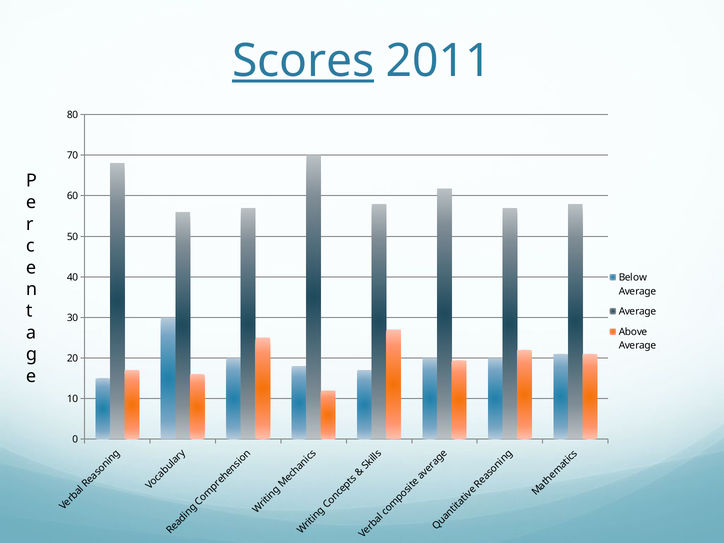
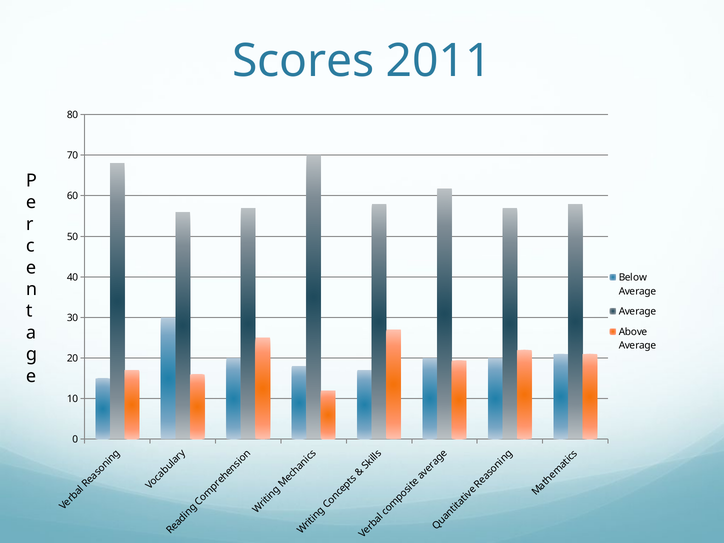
Scores underline: present -> none
